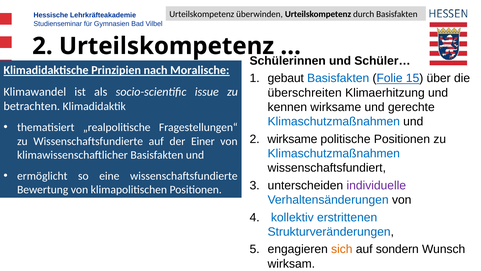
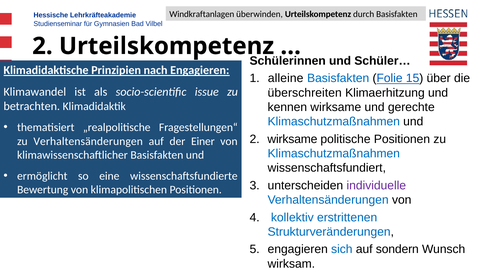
Urteilskompetenz at (202, 14): Urteilskompetenz -> Windkraftanlagen
nach Moralische: Moralische -> Engagieren
gebaut: gebaut -> alleine
zu Wissenschaftsfundierte: Wissenschaftsfundierte -> Verhaltensänderungen
sich colour: orange -> blue
